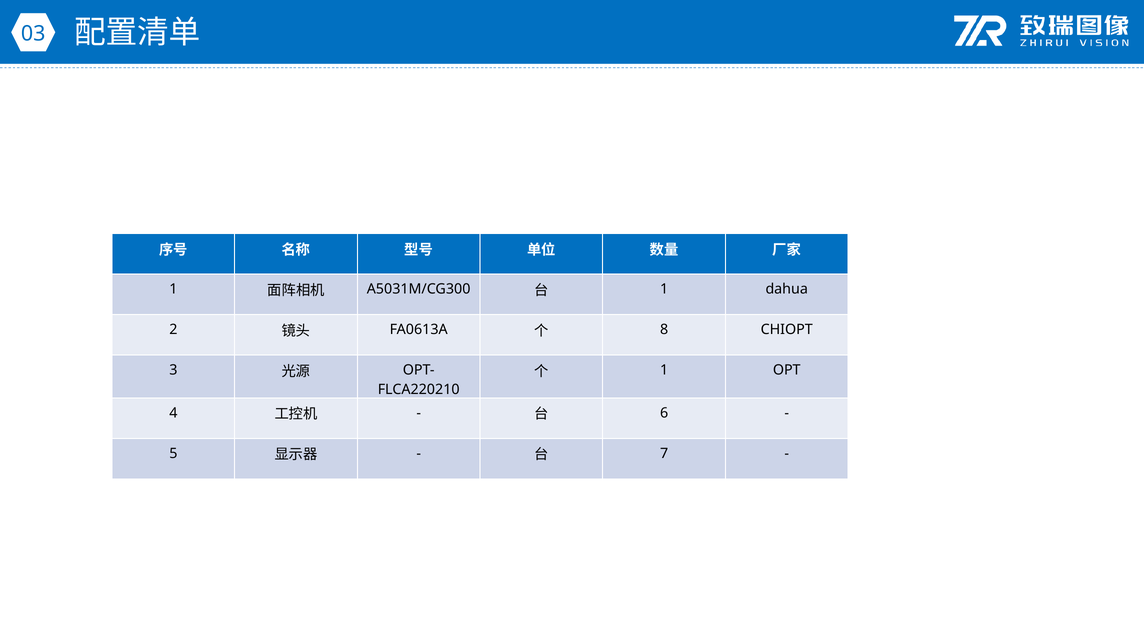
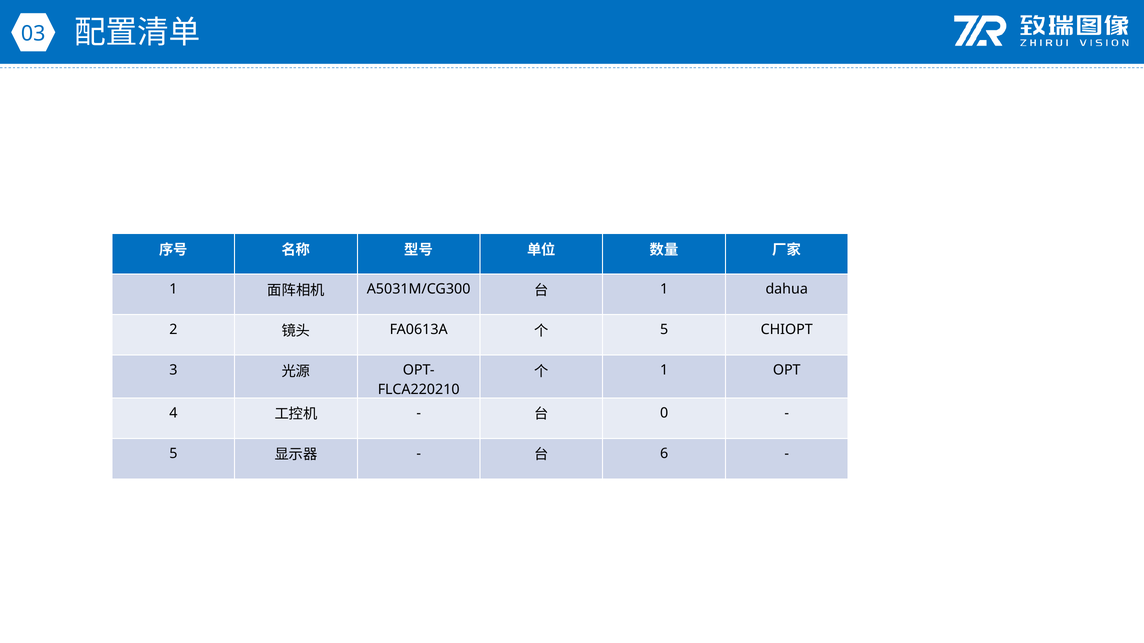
8 at (664, 330): 8 -> 5
6: 6 -> 0
7: 7 -> 6
